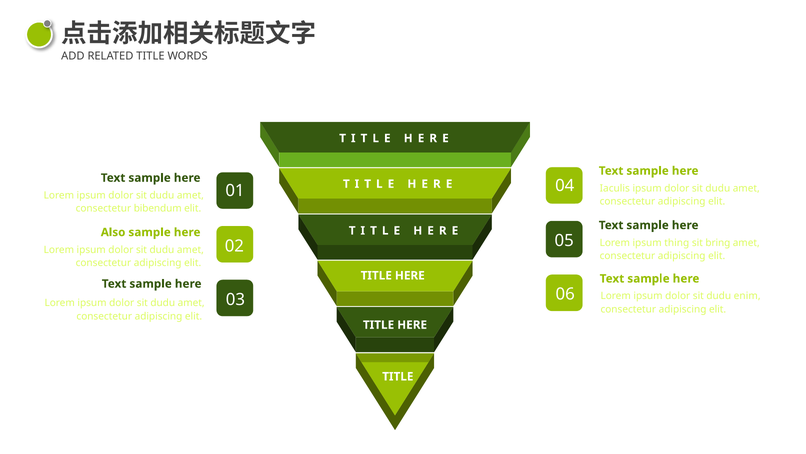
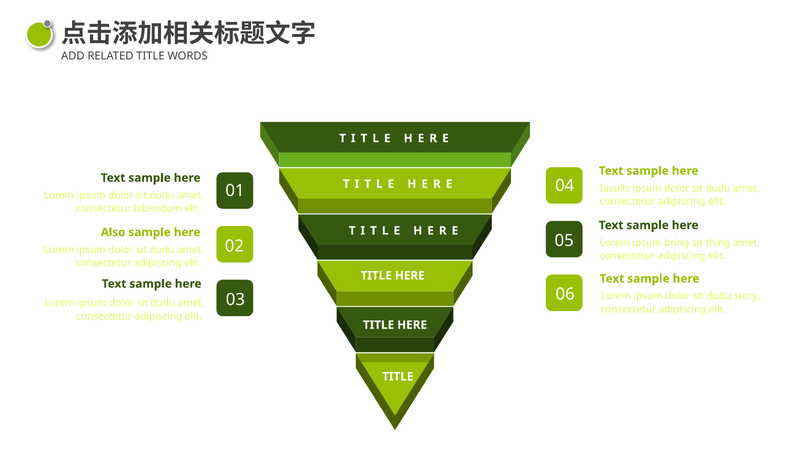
thing: thing -> bring
bring: bring -> thing
enim: enim -> story
